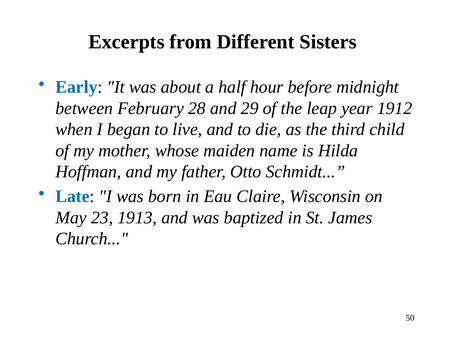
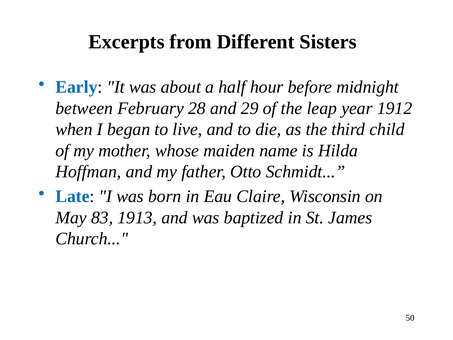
23: 23 -> 83
